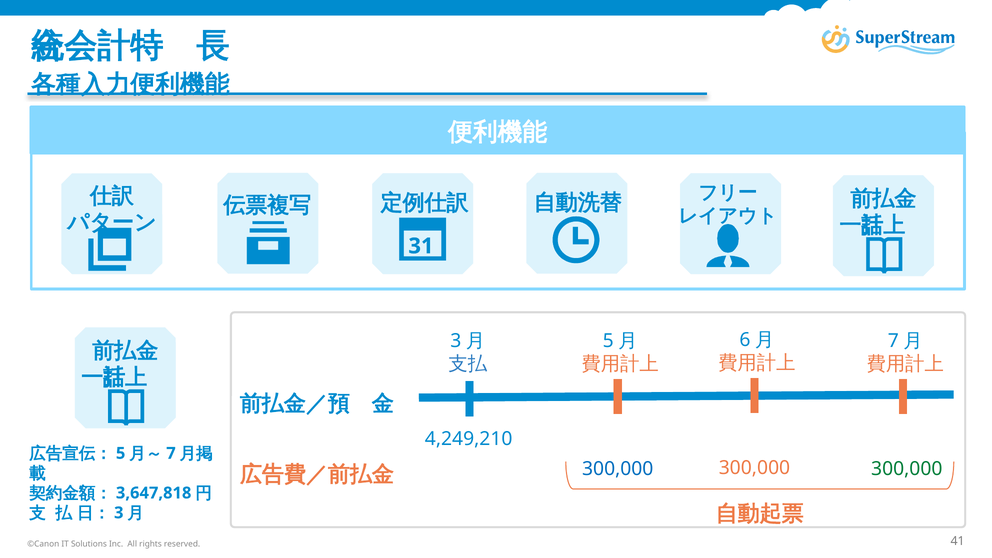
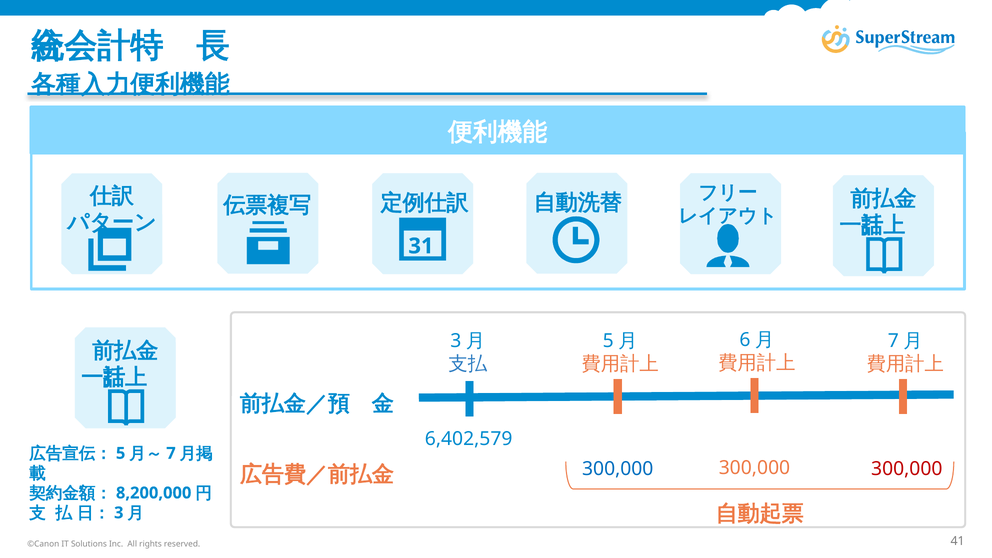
4,249,210: 4,249,210 -> 6,402,579
300,000 at (907, 469) colour: green -> red
3,647,818: 3,647,818 -> 8,200,000
